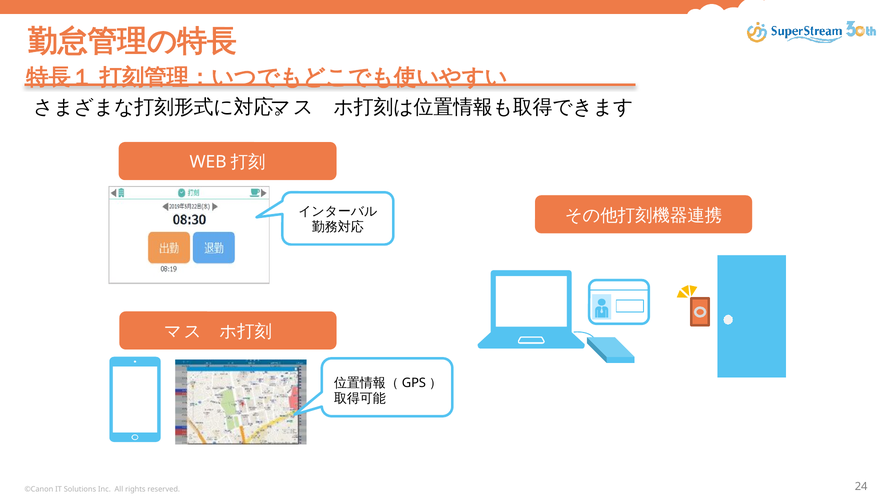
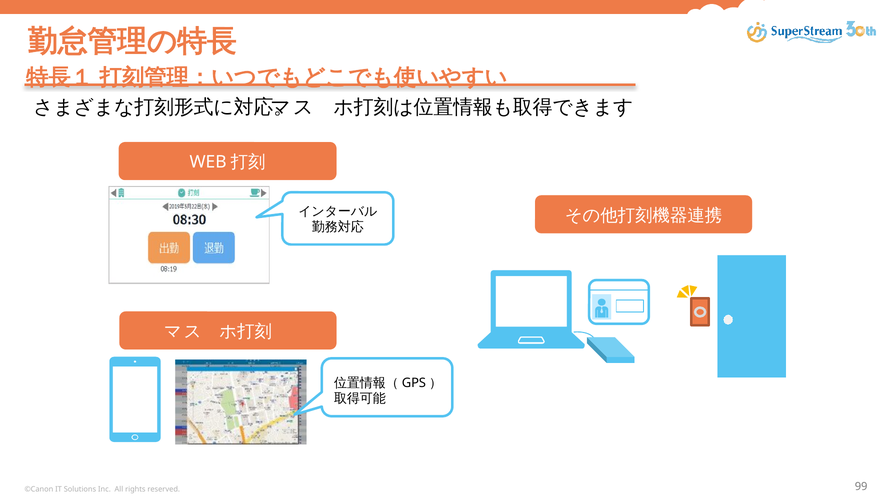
24: 24 -> 99
